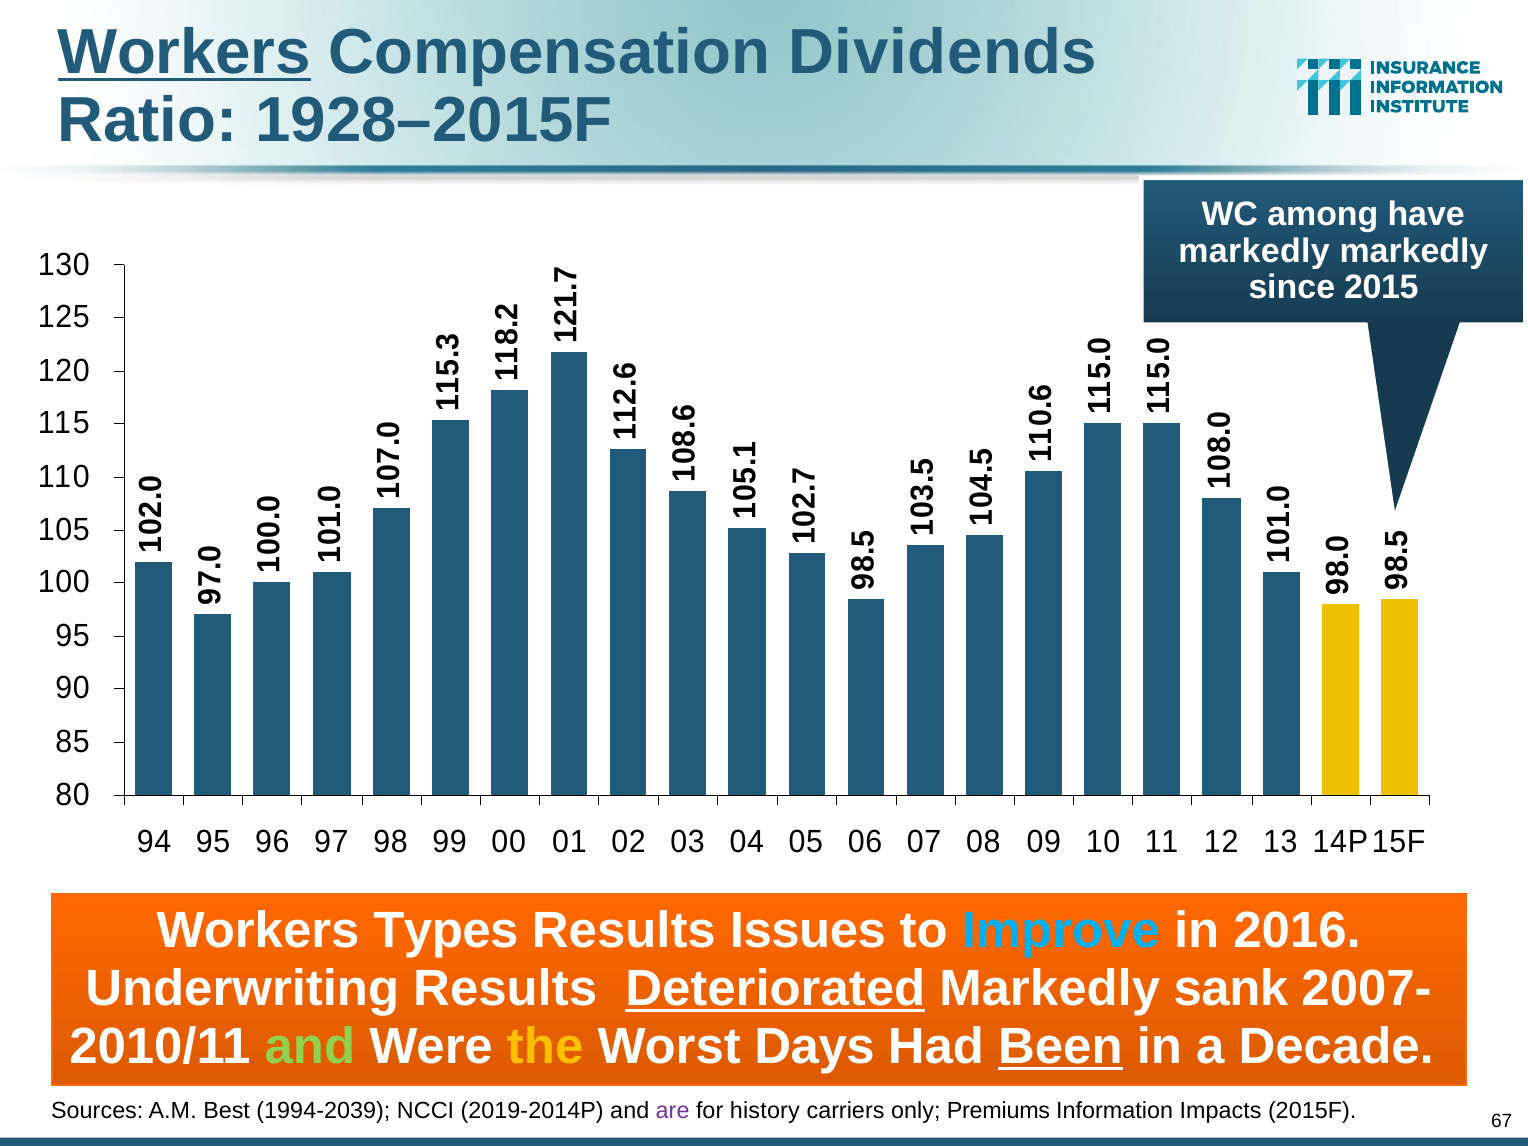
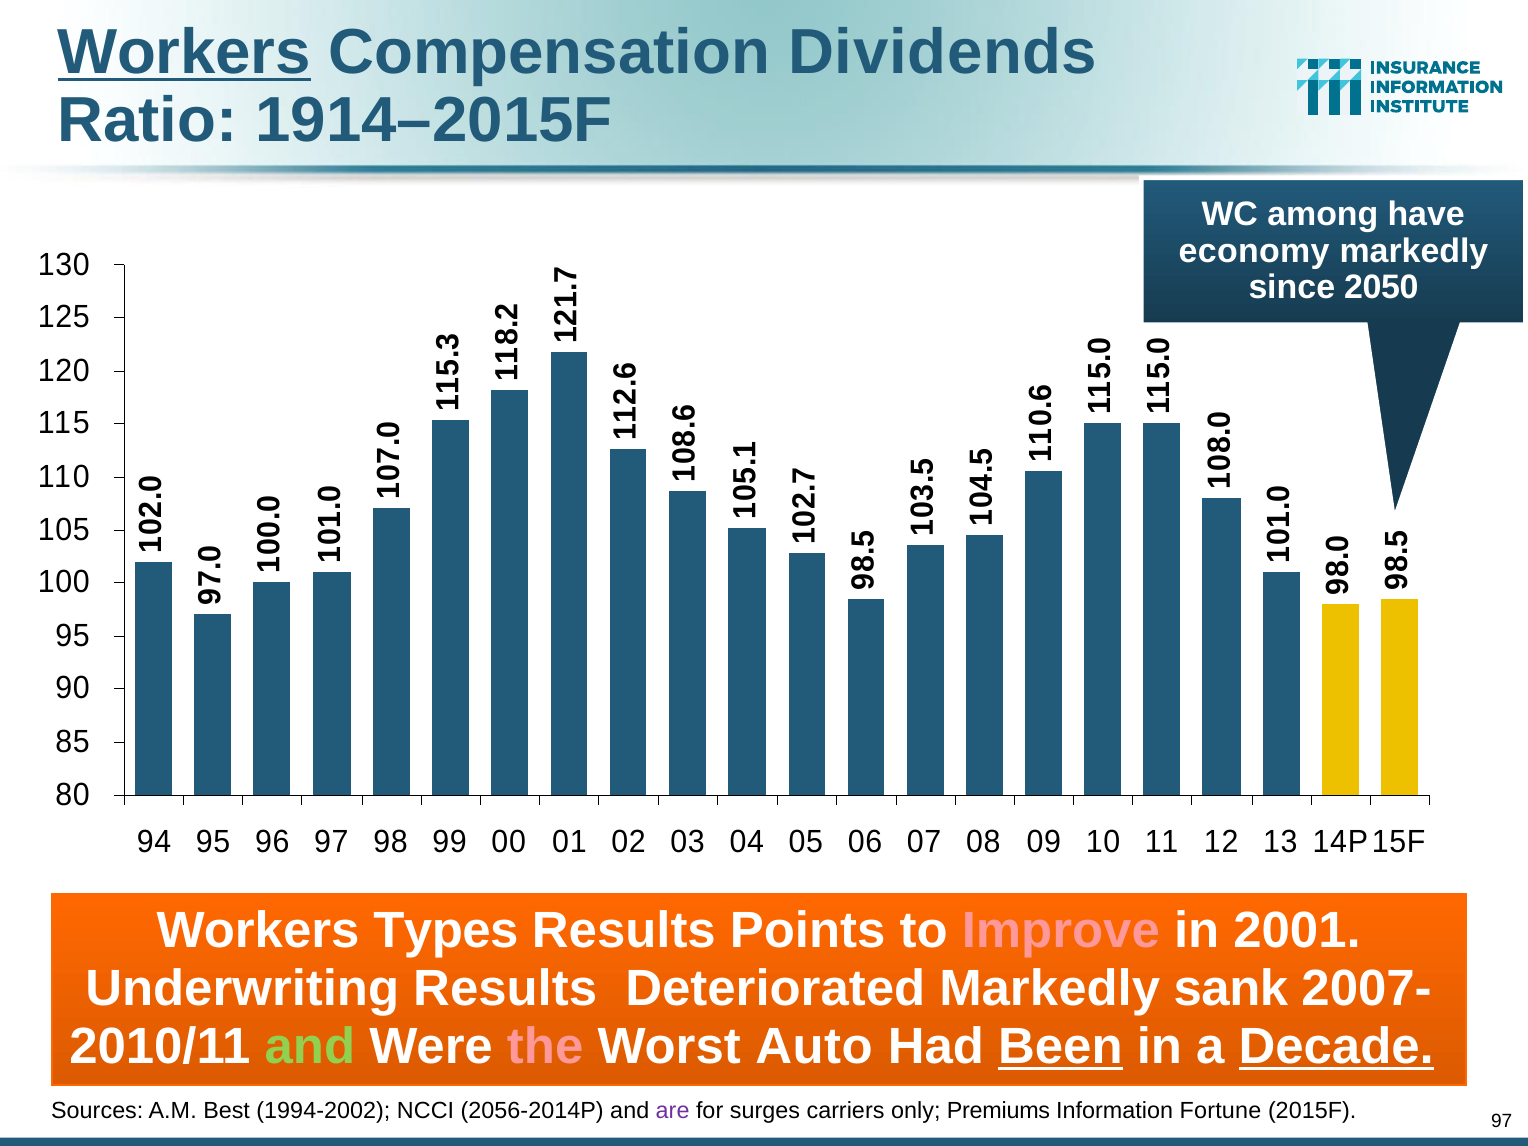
1928–2015F: 1928–2015F -> 1914–2015F
markedly at (1254, 251): markedly -> economy
2015: 2015 -> 2050
Issues: Issues -> Points
Improve colour: light blue -> pink
2016: 2016 -> 2001
Deteriorated underline: present -> none
the colour: yellow -> pink
Days: Days -> Auto
Decade underline: none -> present
1994-2039: 1994-2039 -> 1994-2002
2019-2014P: 2019-2014P -> 2056-2014P
history: history -> surges
Impacts: Impacts -> Fortune
2015F 67: 67 -> 97
